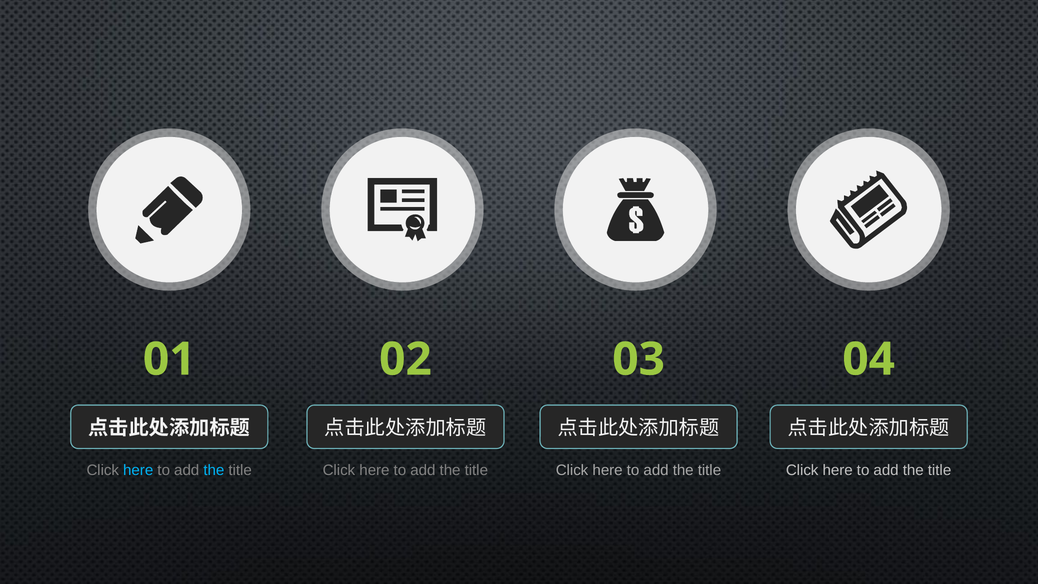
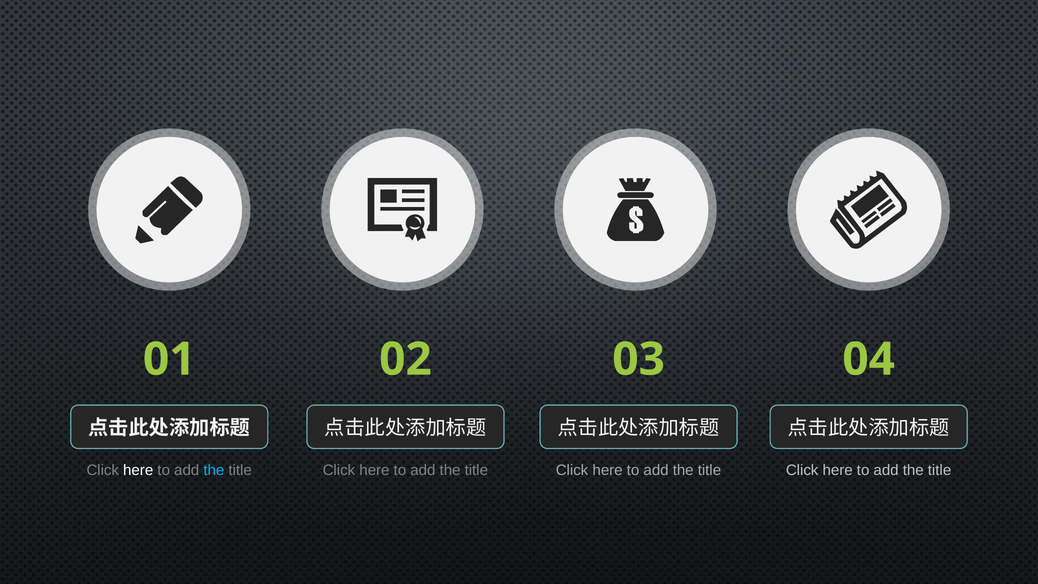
here at (138, 470) colour: light blue -> white
